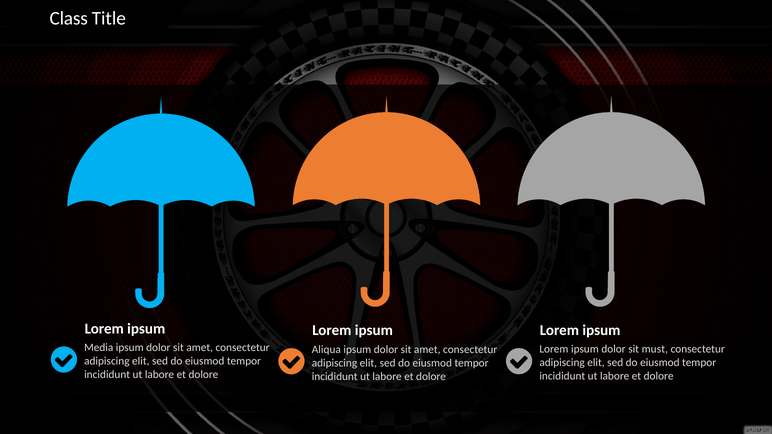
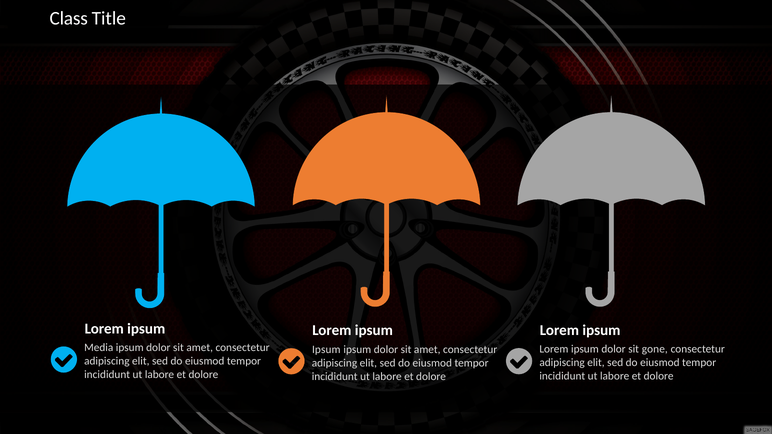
must: must -> gone
Aliqua at (326, 350): Aliqua -> Ipsum
